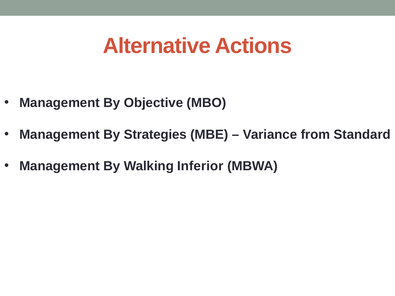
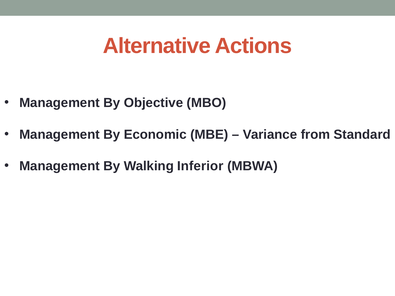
Strategies: Strategies -> Economic
